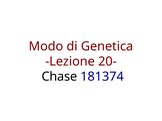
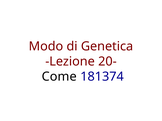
Chase: Chase -> Come
